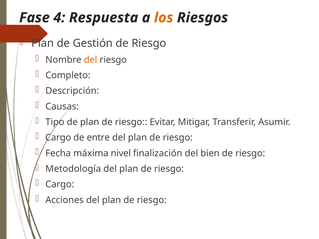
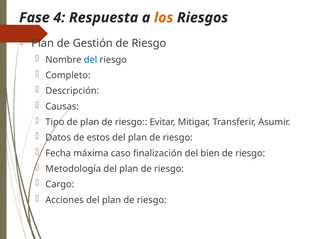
del at (91, 60) colour: orange -> blue
Cargo at (58, 138): Cargo -> Datos
entre: entre -> estos
nivel: nivel -> caso
